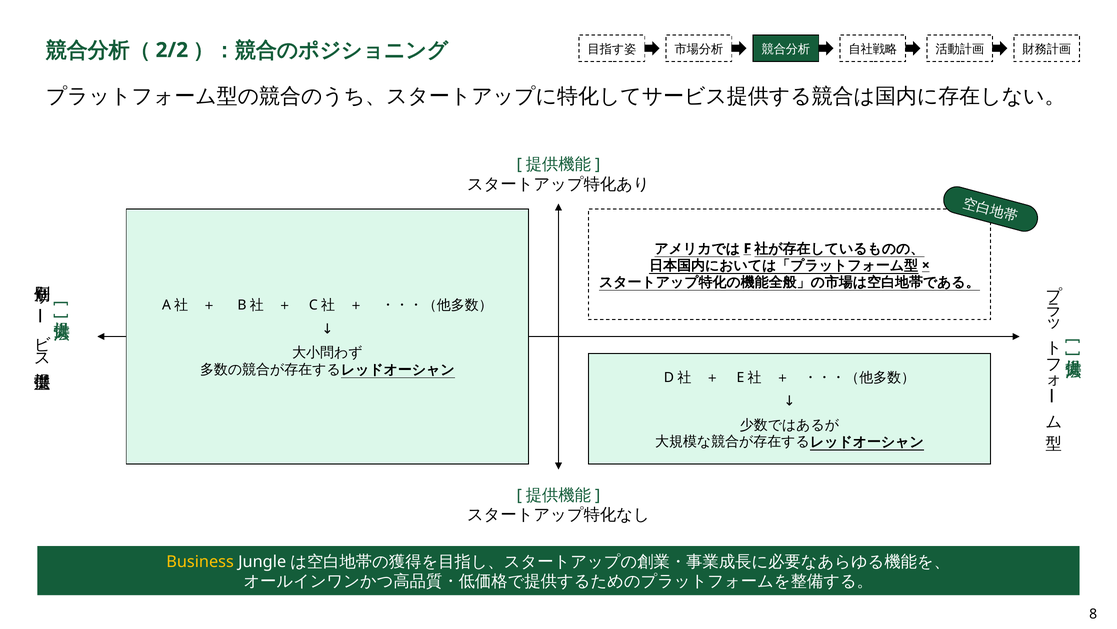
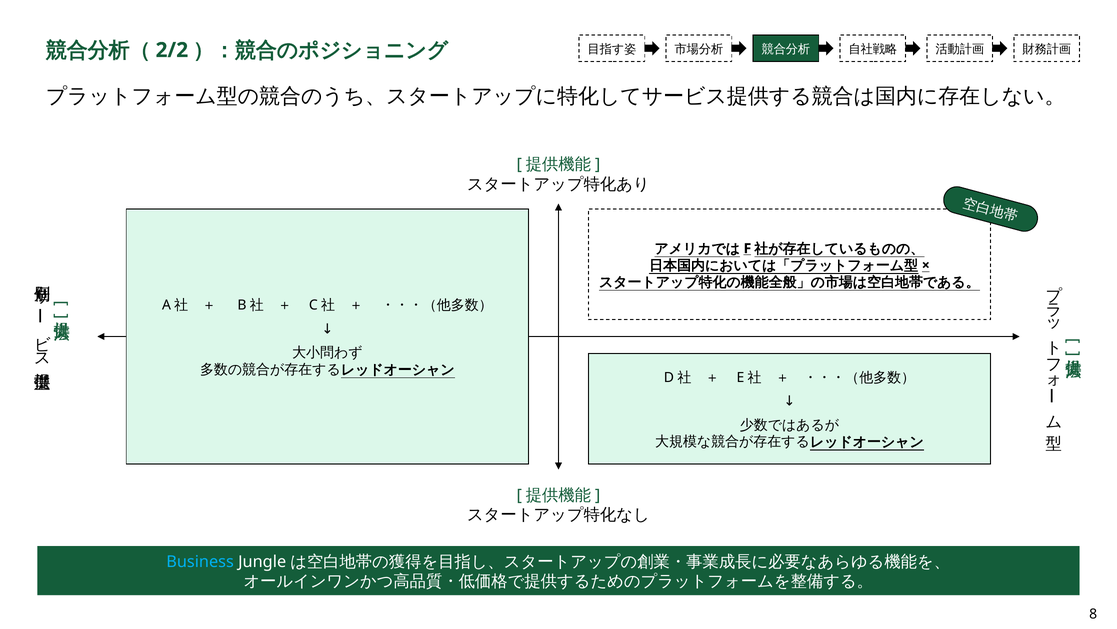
Business colour: yellow -> light blue
